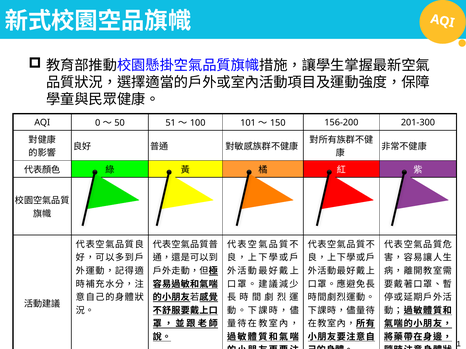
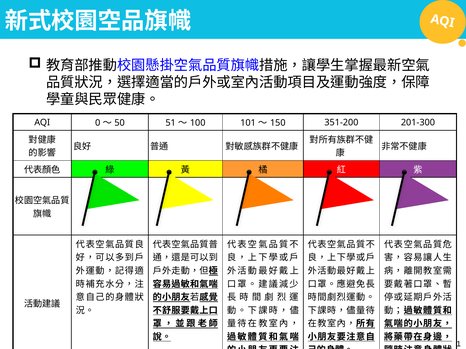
156-200: 156-200 -> 351-200
